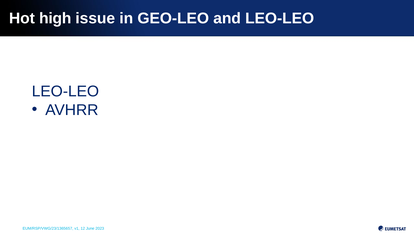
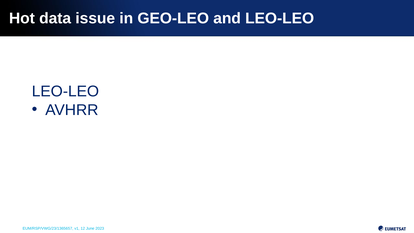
high: high -> data
